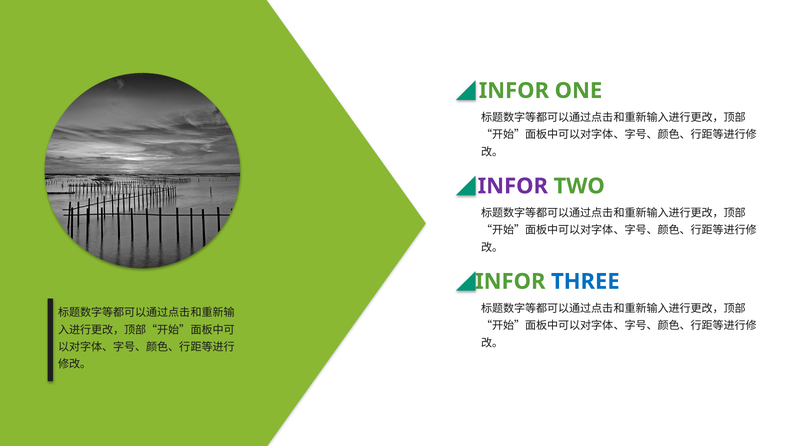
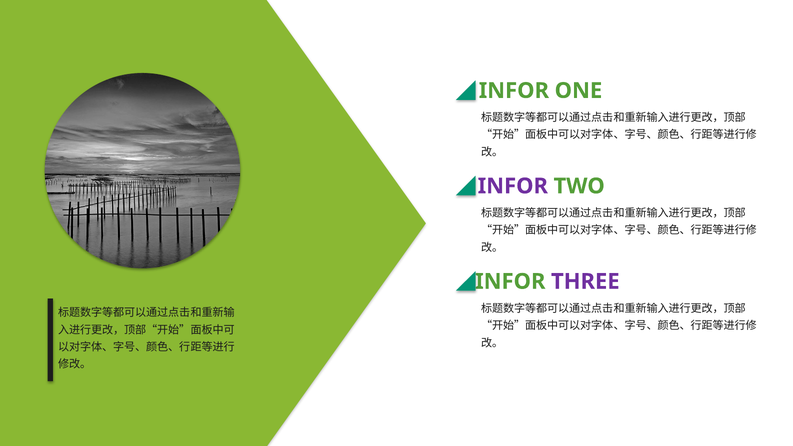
THREE colour: blue -> purple
